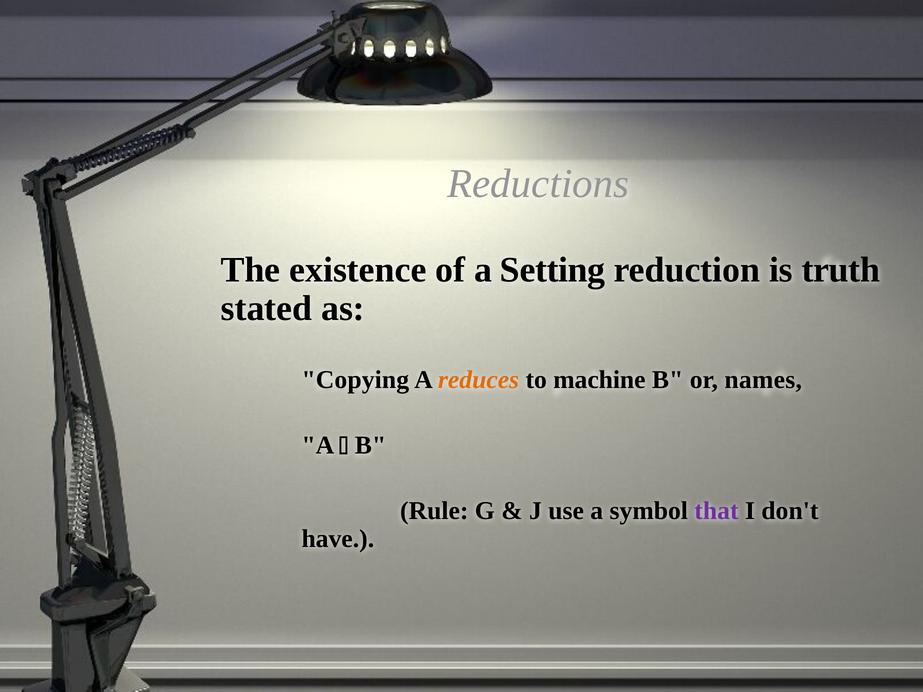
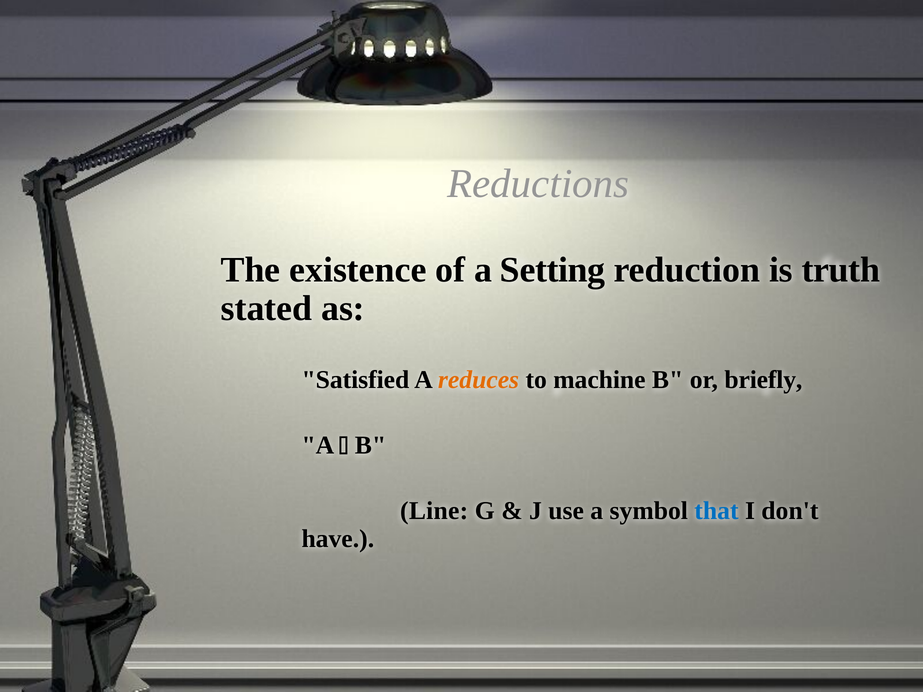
Copying: Copying -> Satisfied
names: names -> briefly
Rule: Rule -> Line
that colour: purple -> blue
